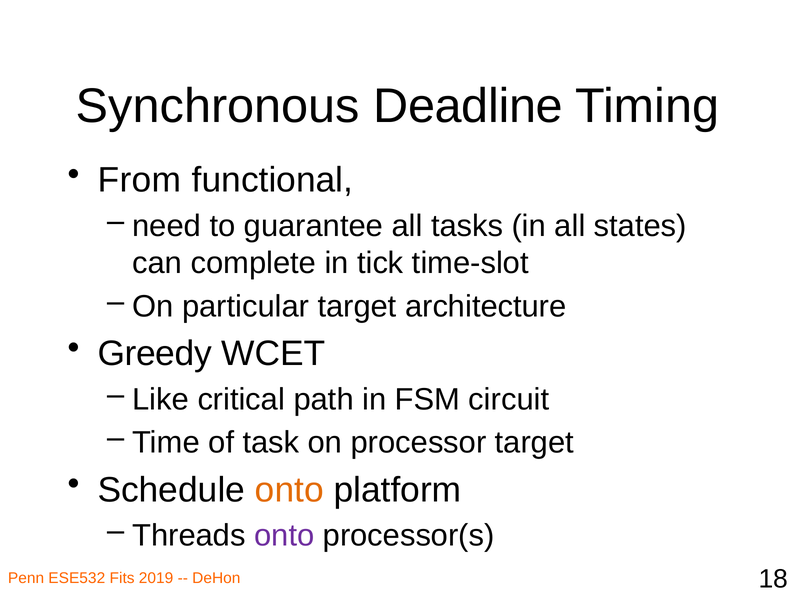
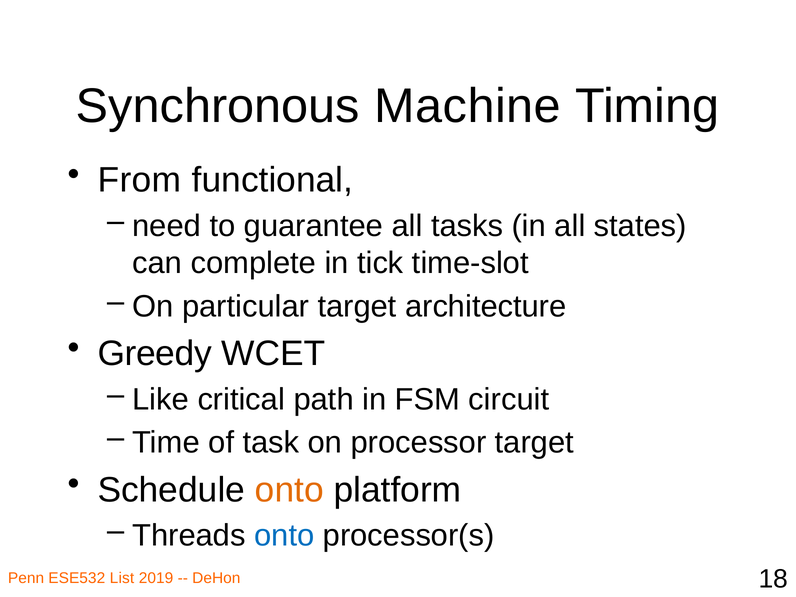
Deadline: Deadline -> Machine
onto at (284, 536) colour: purple -> blue
Fits: Fits -> List
